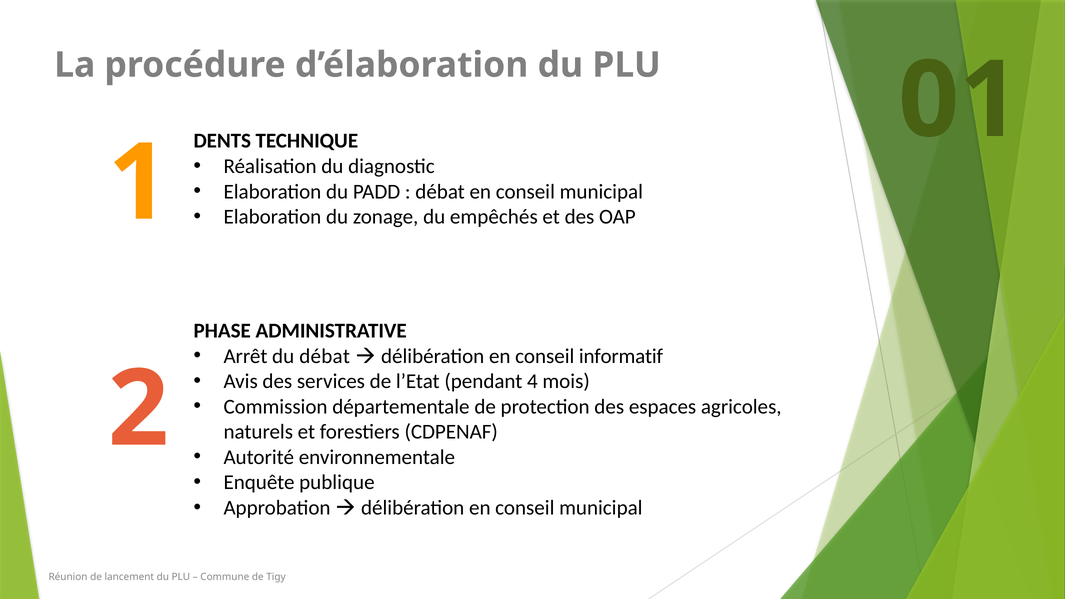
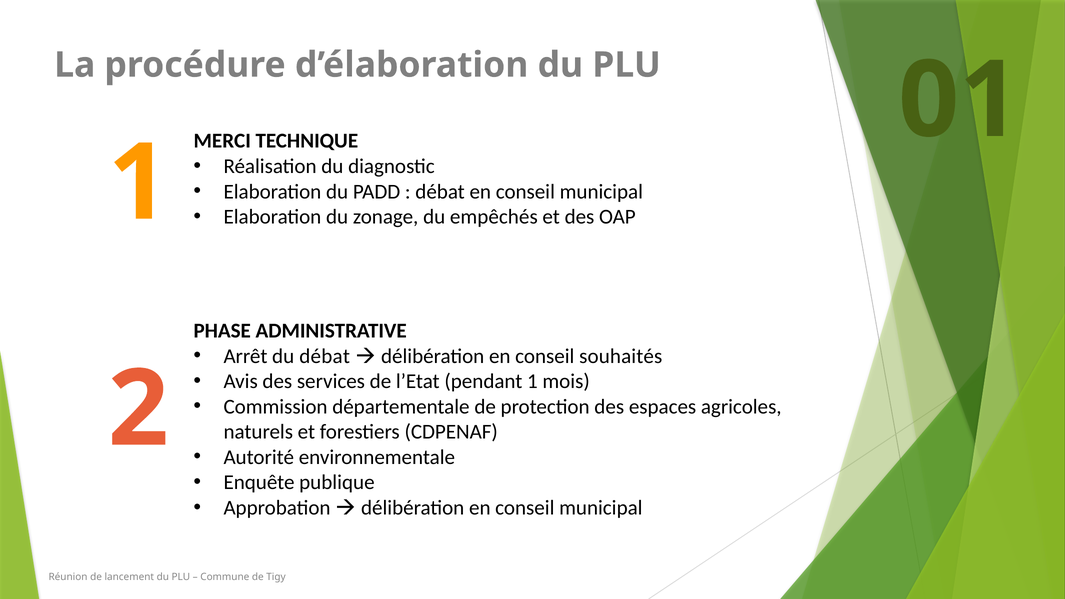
DENTS: DENTS -> MERCI
informatif: informatif -> souhaités
pendant 4: 4 -> 1
